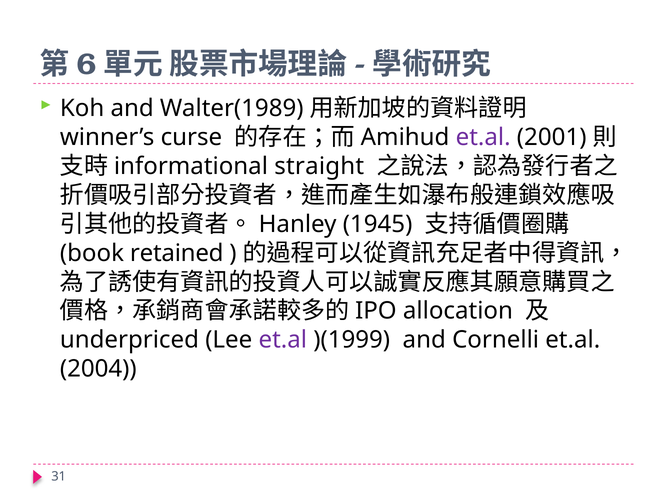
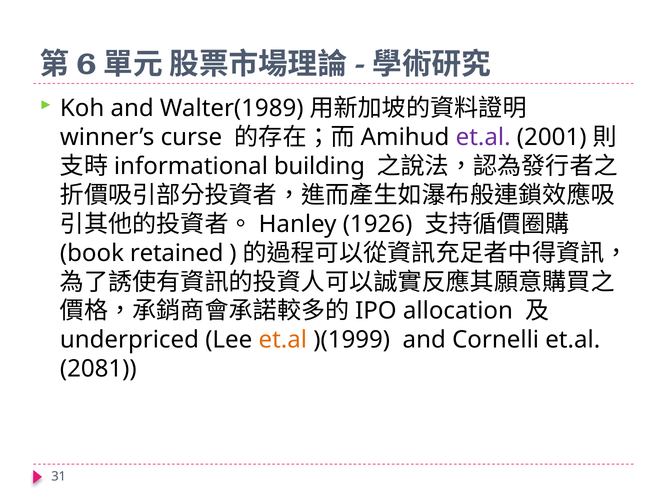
straight: straight -> building
1945: 1945 -> 1926
et.al at (283, 339) colour: purple -> orange
2004: 2004 -> 2081
